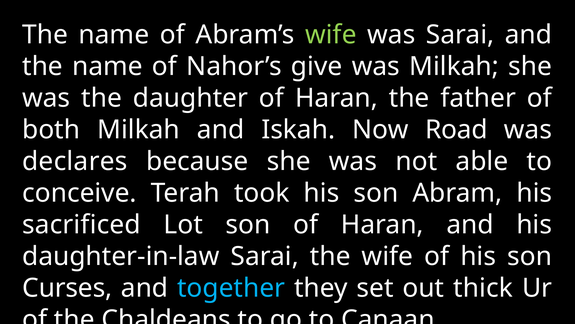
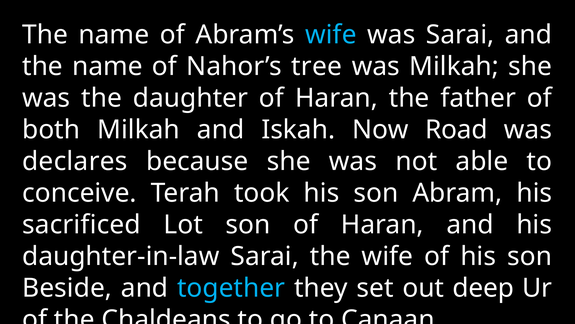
wife at (331, 35) colour: light green -> light blue
give: give -> tree
Curses: Curses -> Beside
thick: thick -> deep
